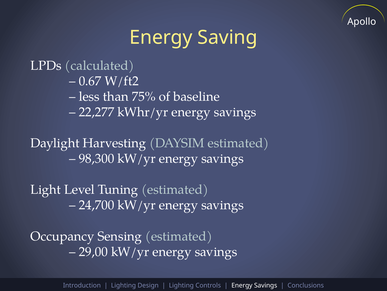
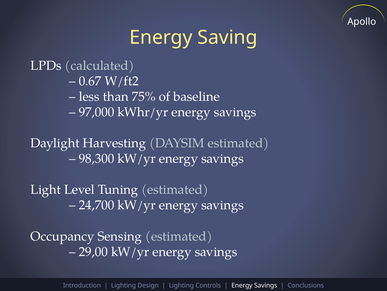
22,277: 22,277 -> 97,000
